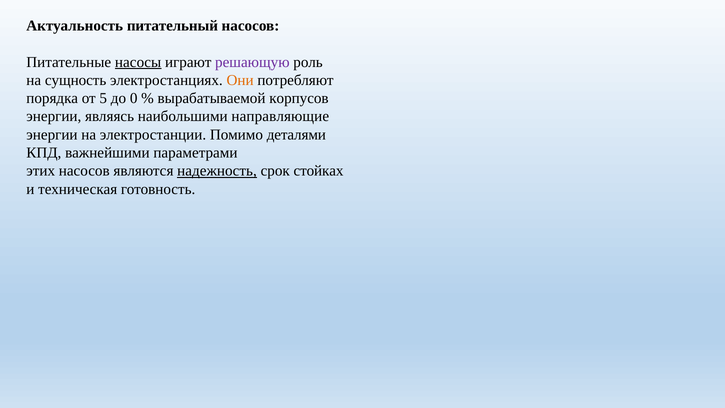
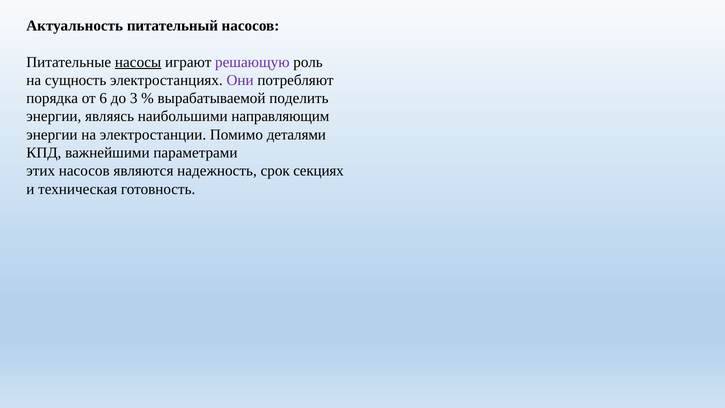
Они colour: orange -> purple
5: 5 -> 6
0: 0 -> 3
корпусов: корпусов -> поделить
направляющие: направляющие -> направляющим
надежность underline: present -> none
стойках: стойках -> секциях
